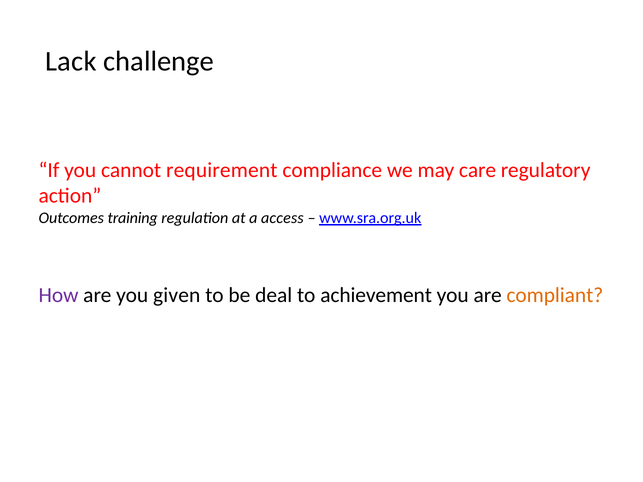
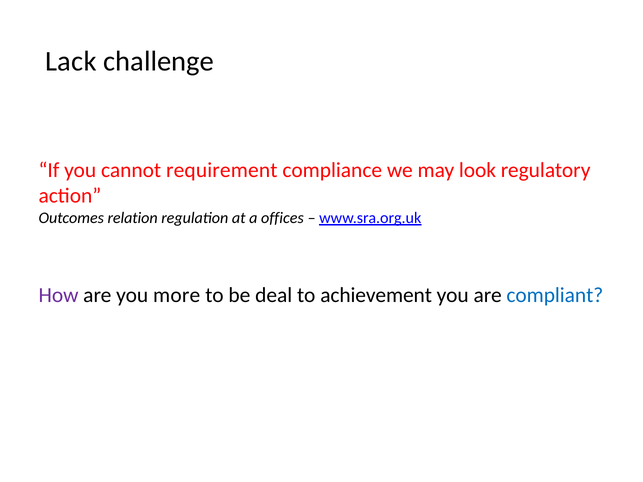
care: care -> look
training: training -> relation
access: access -> offices
given: given -> more
compliant colour: orange -> blue
